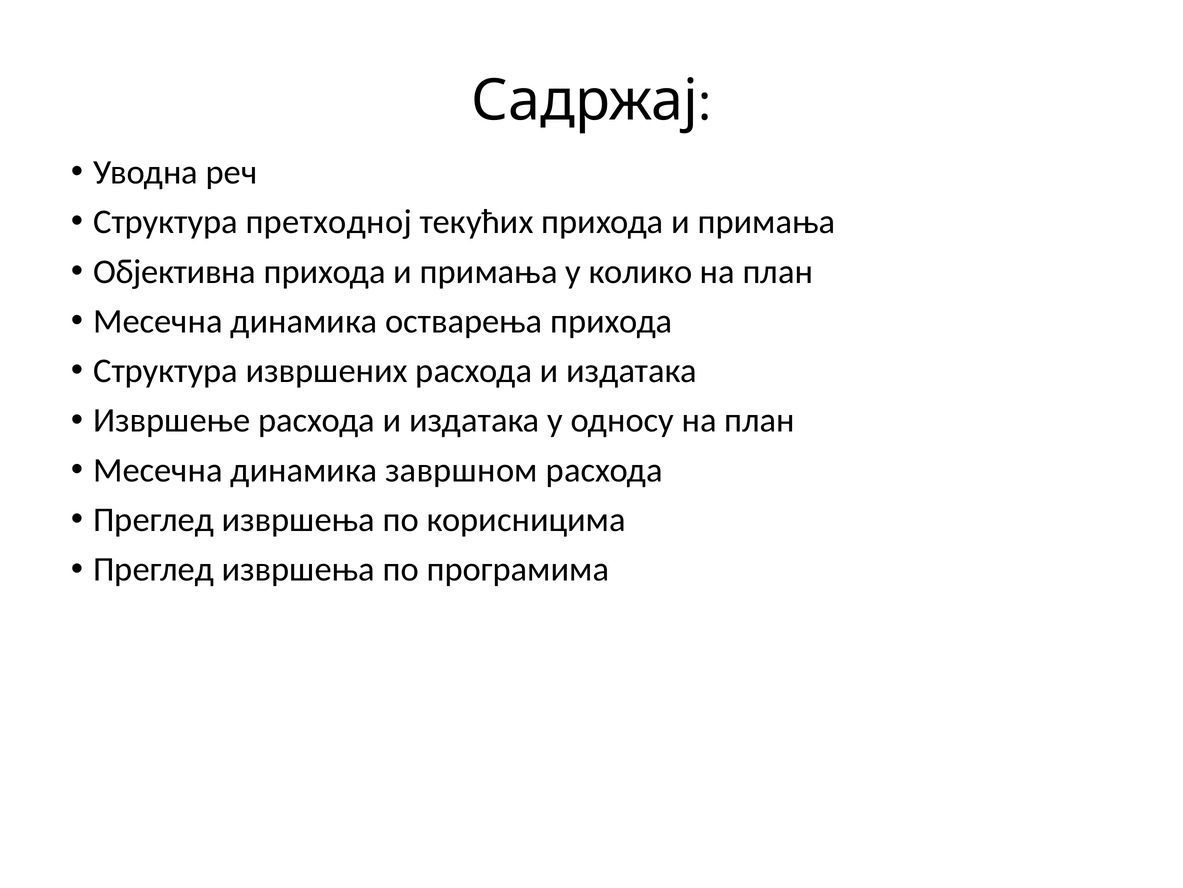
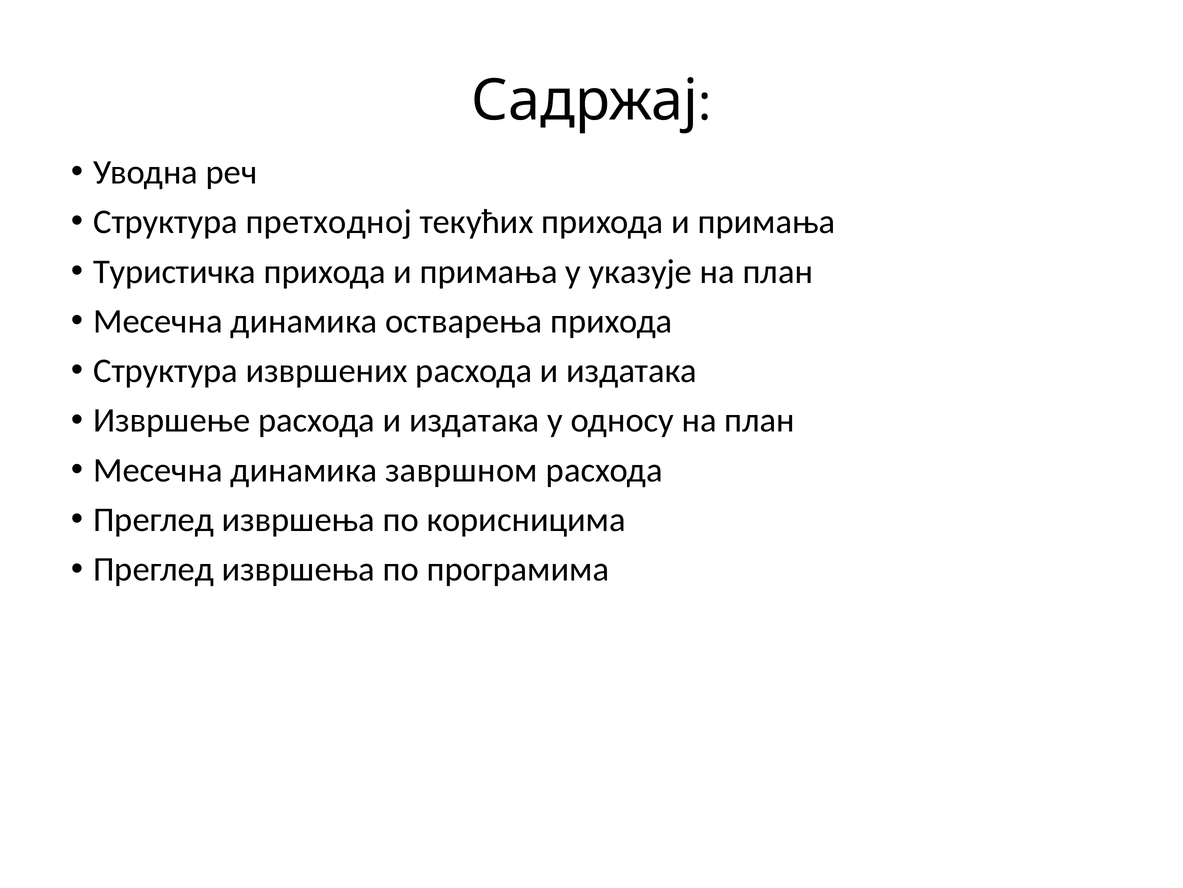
Објективна: Објективна -> Туристичка
колико: колико -> указује
